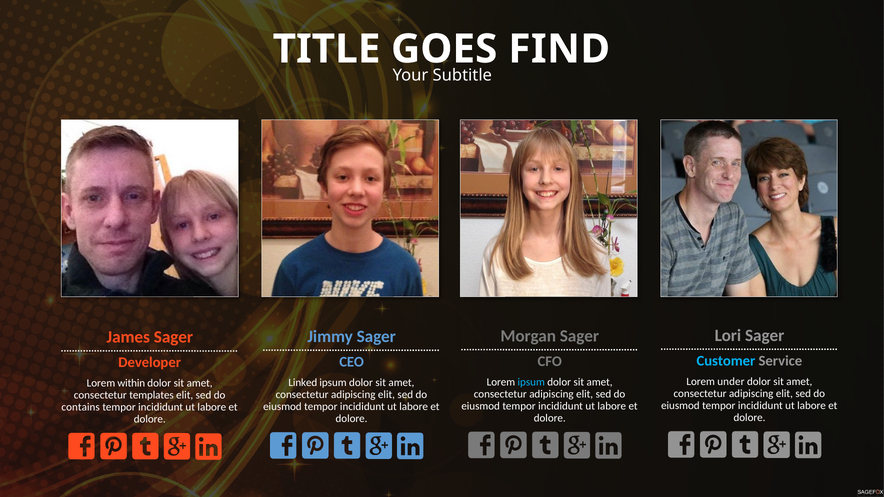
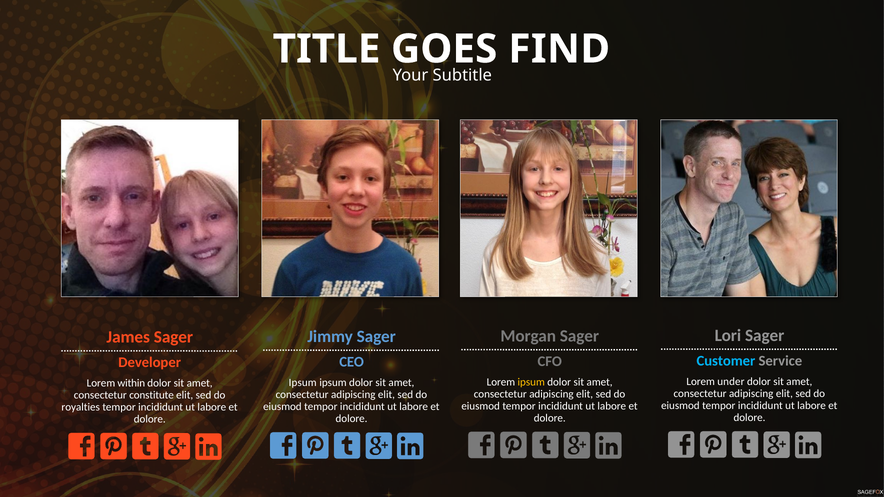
ipsum at (531, 382) colour: light blue -> yellow
Linked at (303, 383): Linked -> Ipsum
templates: templates -> constitute
contains: contains -> royalties
